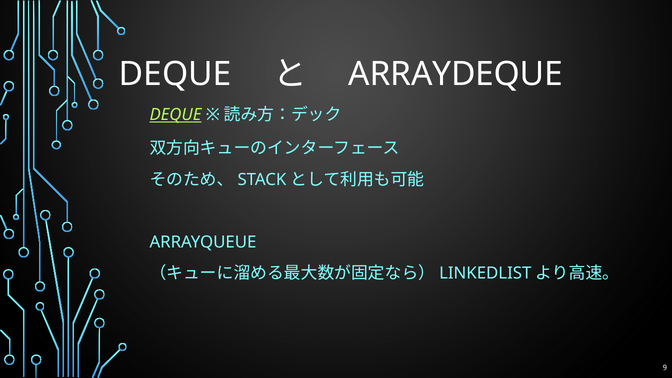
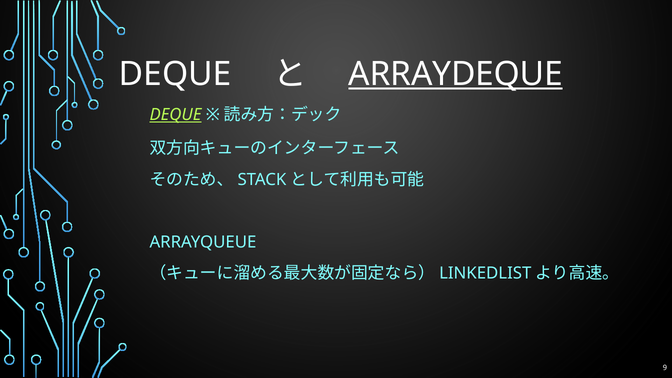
ARRAYDEQUE underline: none -> present
